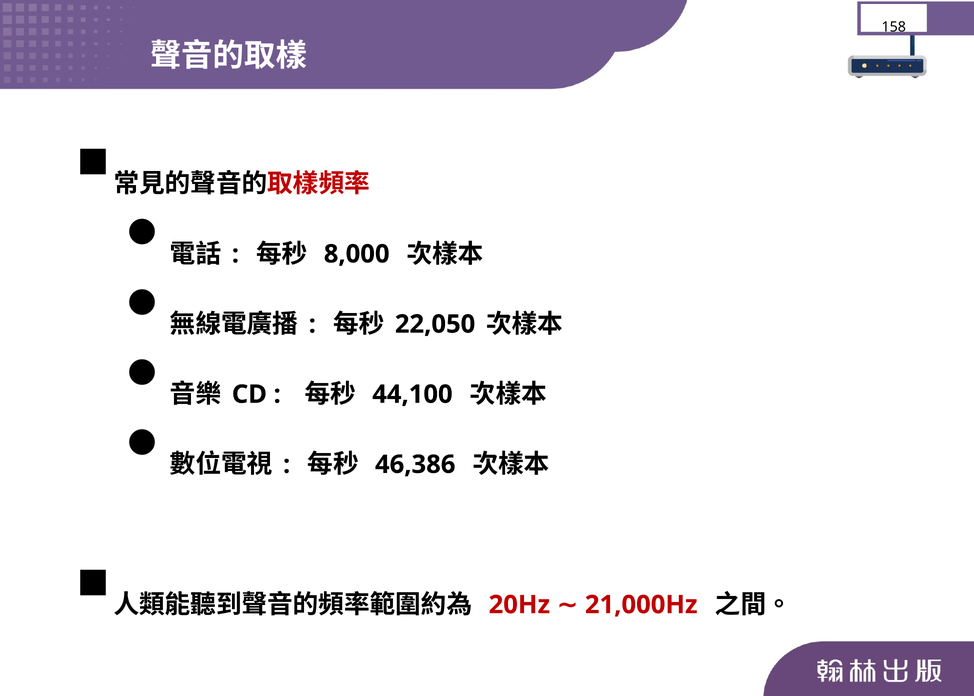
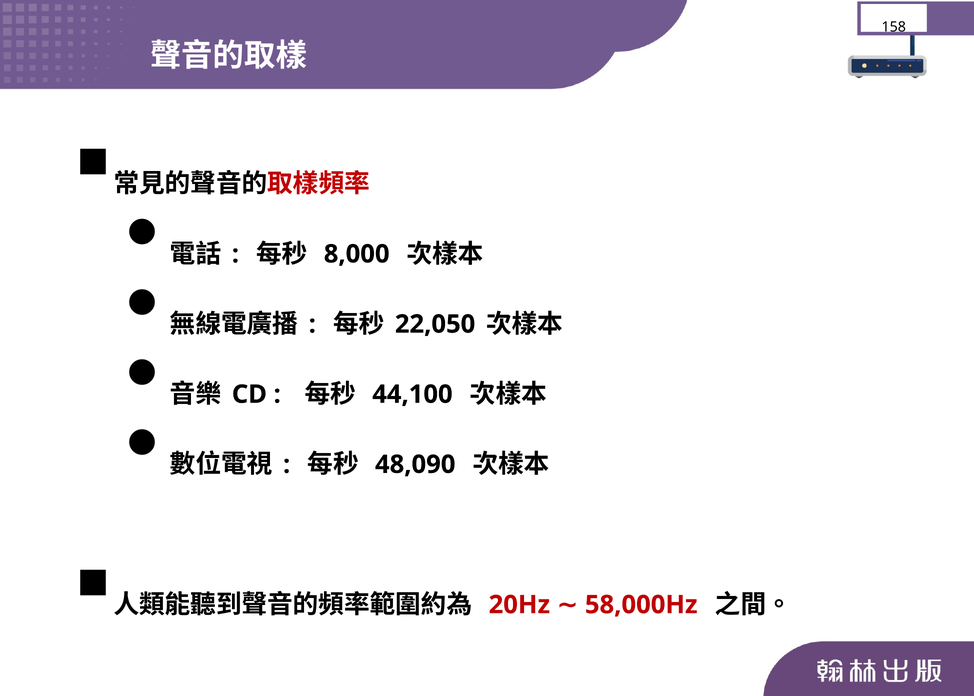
46,386: 46,386 -> 48,090
21,000Hz: 21,000Hz -> 58,000Hz
